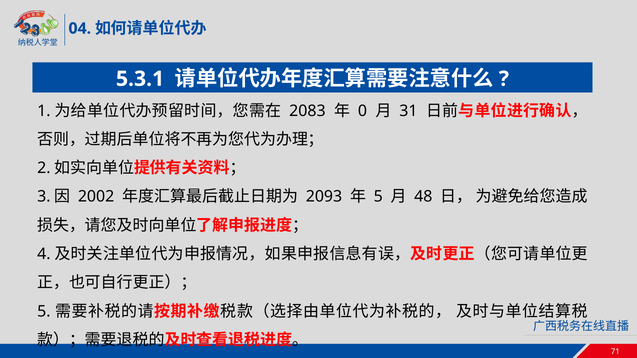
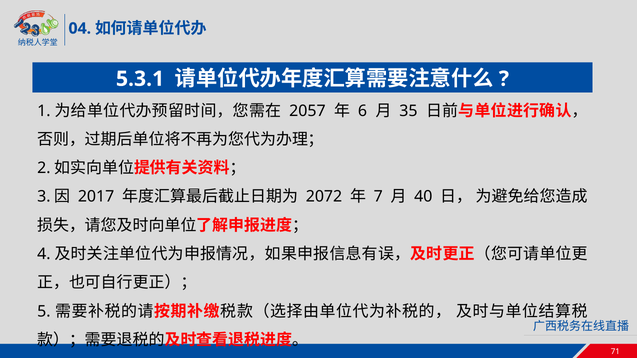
2083: 2083 -> 2057
0: 0 -> 6
31: 31 -> 35
2002: 2002 -> 2017
2093: 2093 -> 2072
5 at (378, 197): 5 -> 7
48: 48 -> 40
